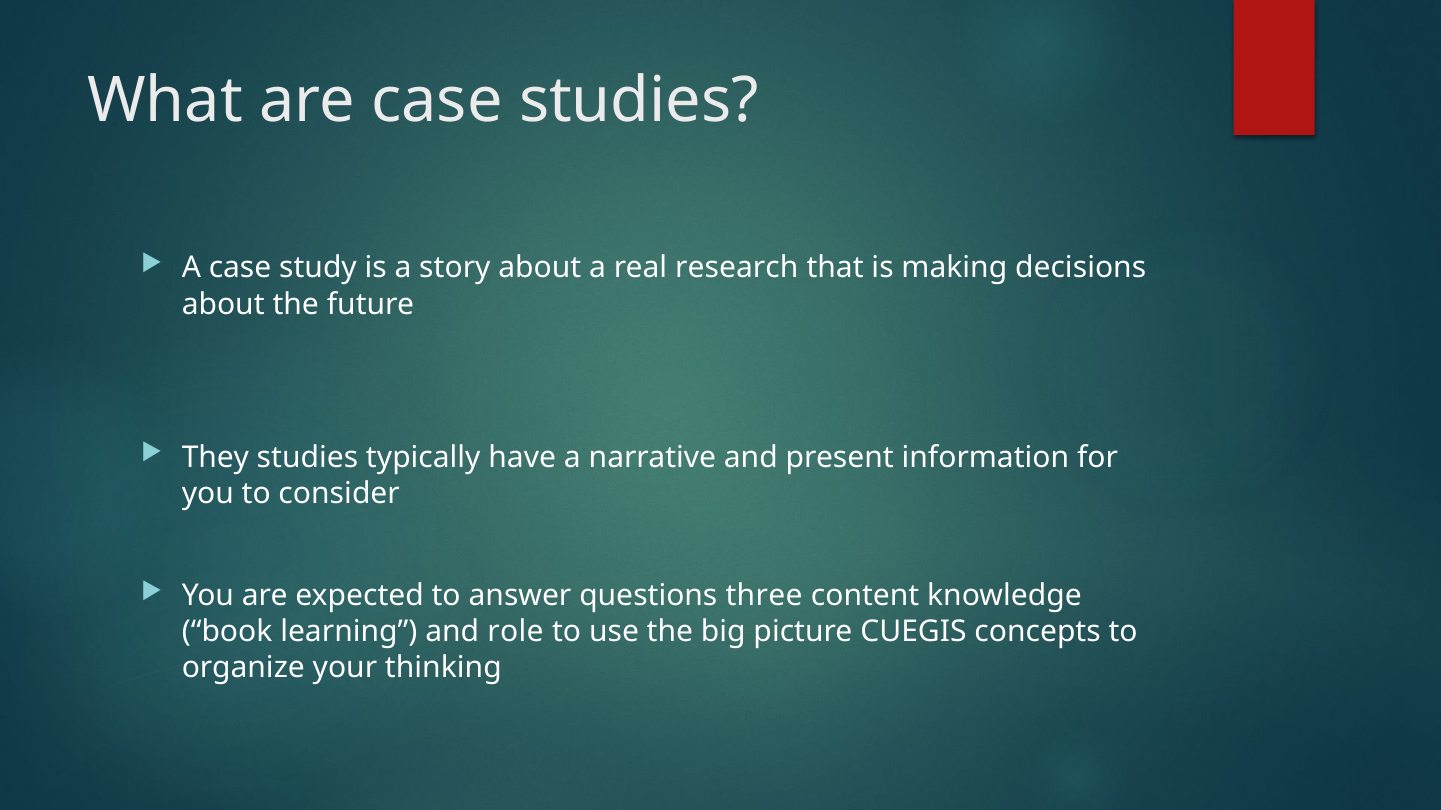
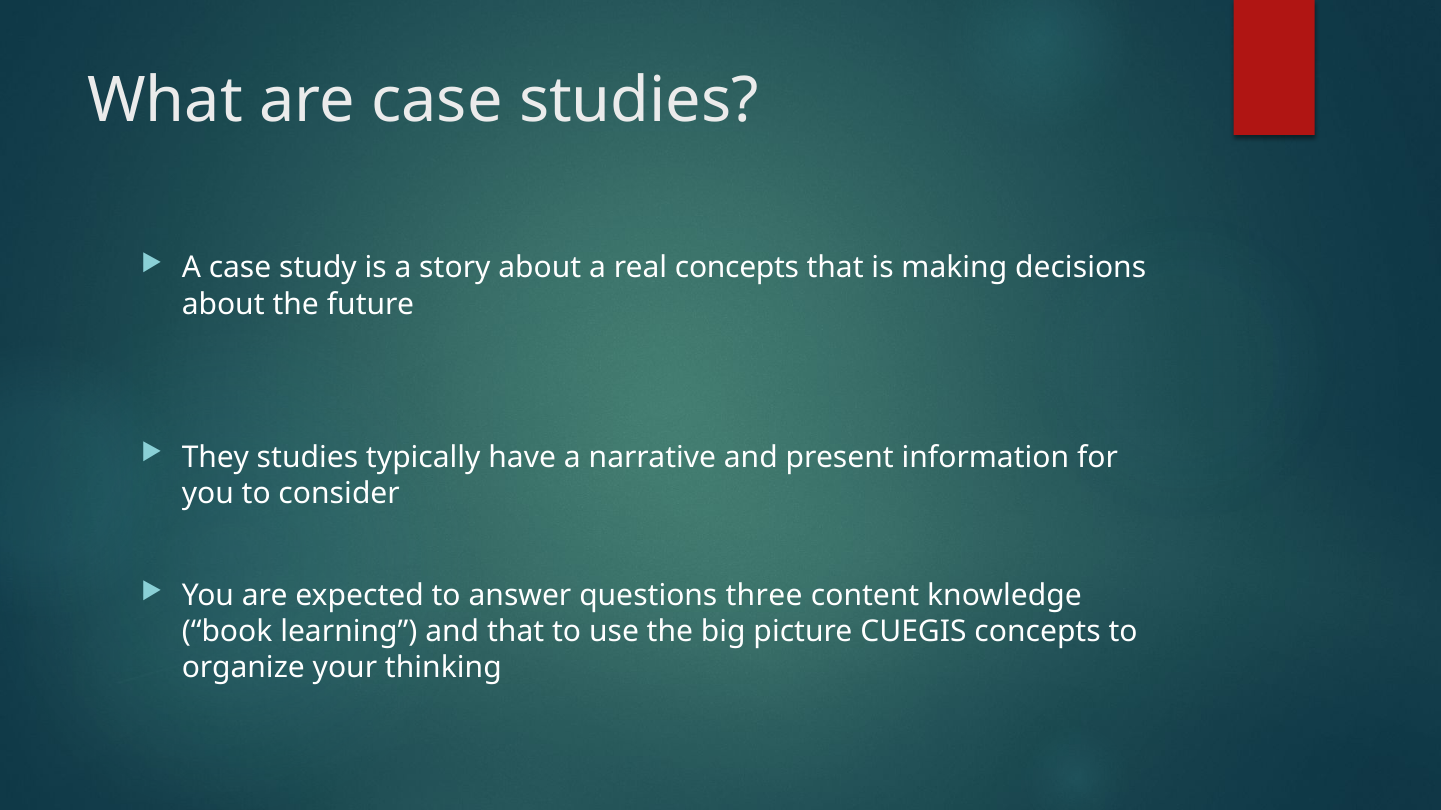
real research: research -> concepts
and role: role -> that
